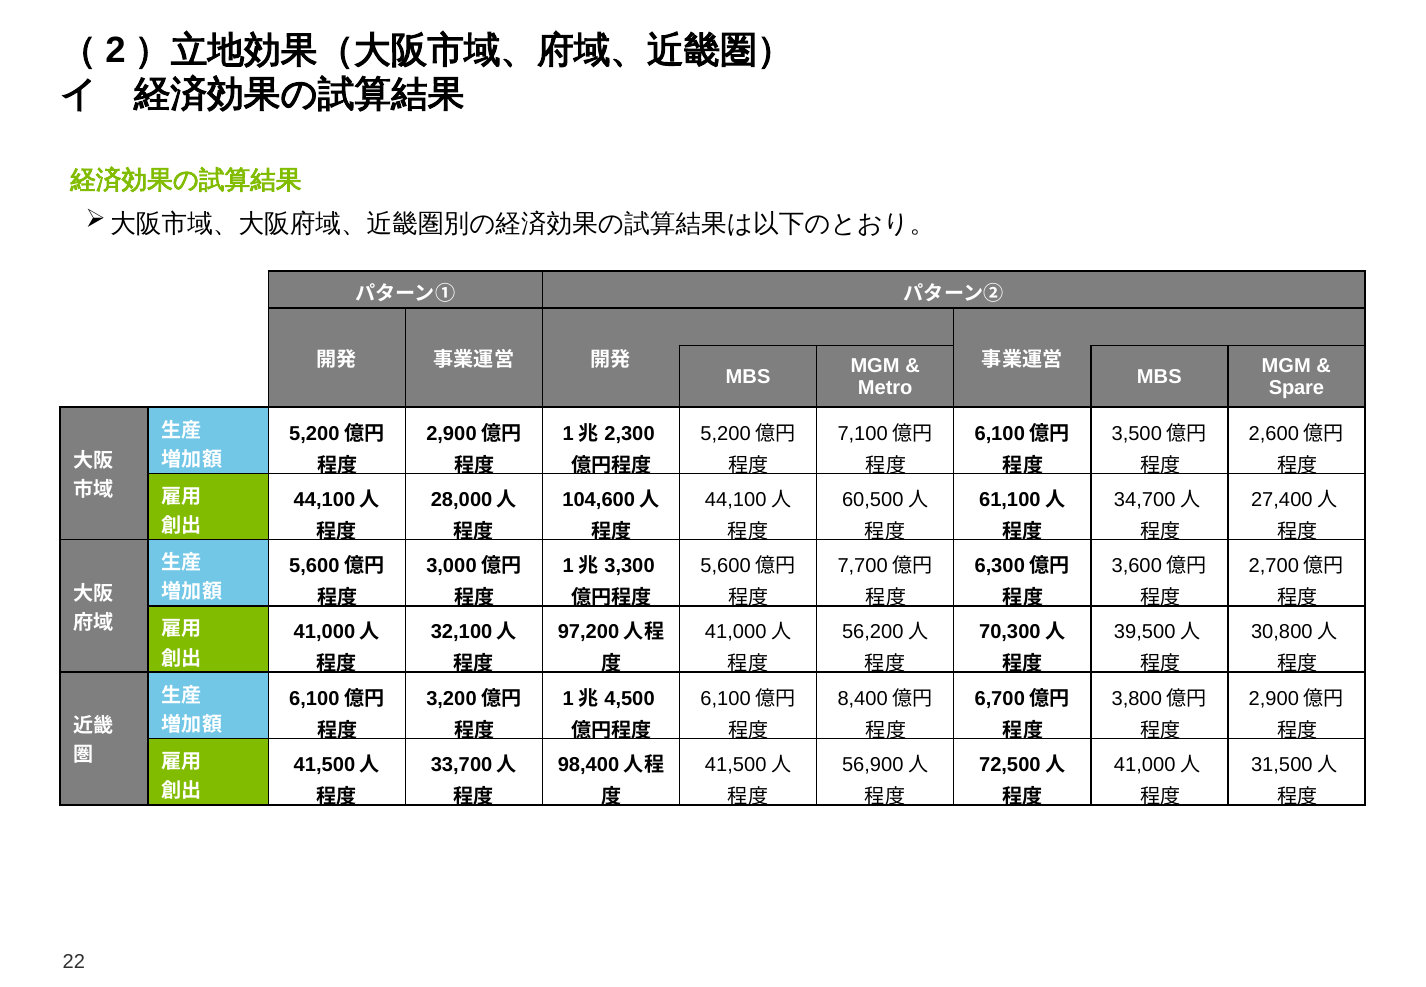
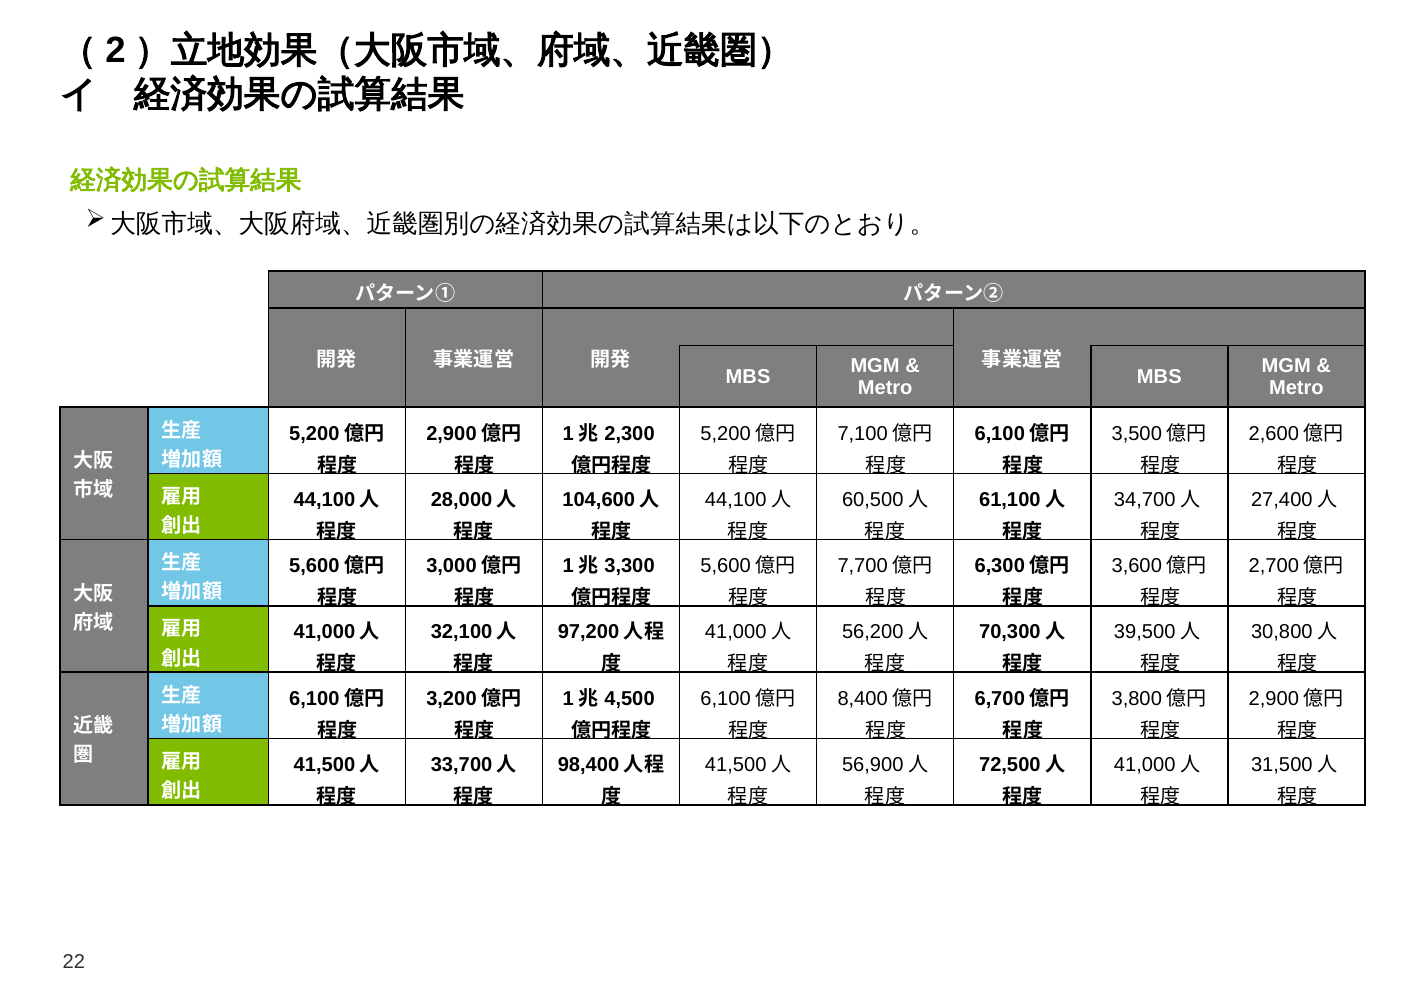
Spare at (1296, 388): Spare -> Metro
